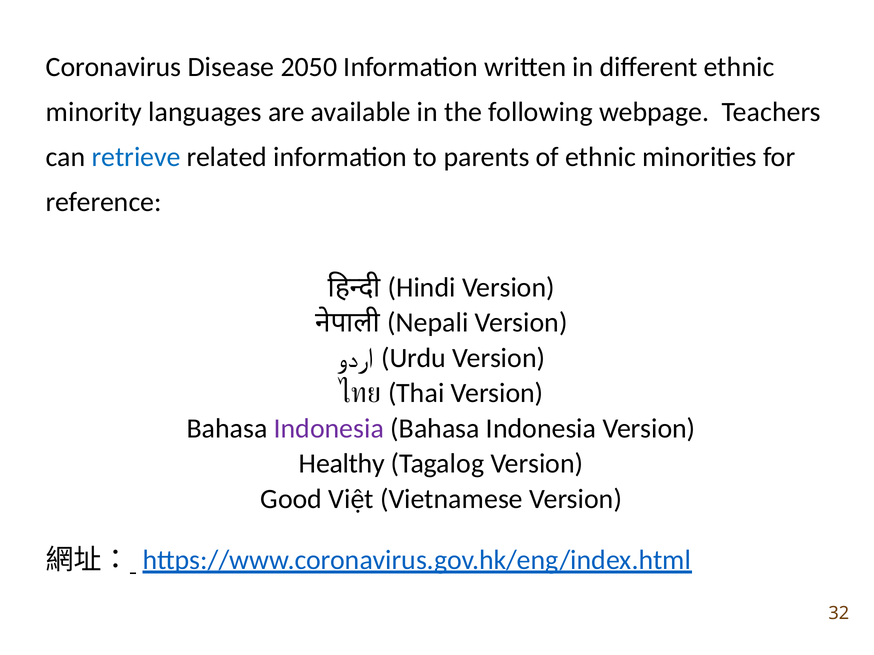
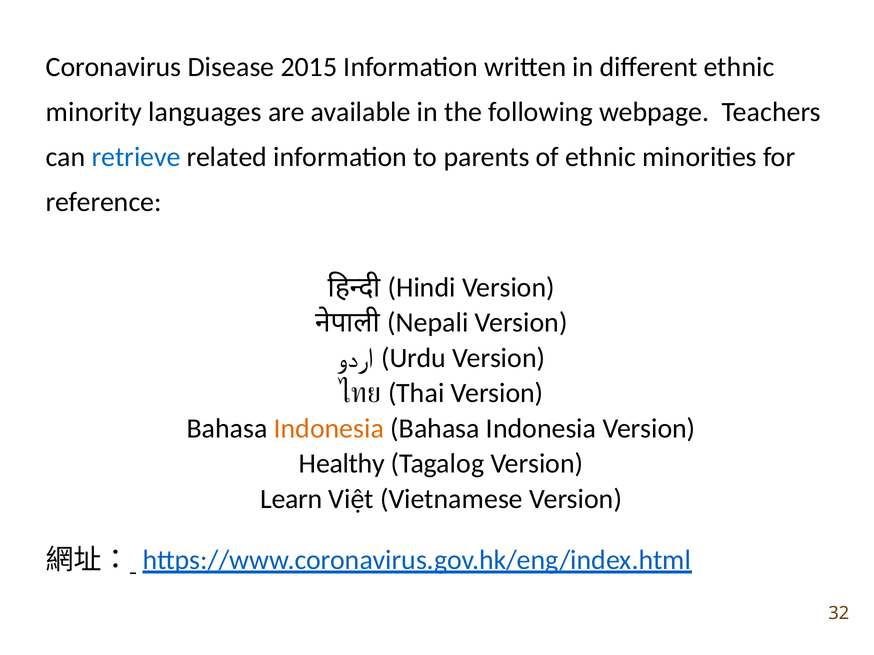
2050: 2050 -> 2015
Indonesia at (329, 429) colour: purple -> orange
Good: Good -> Learn
